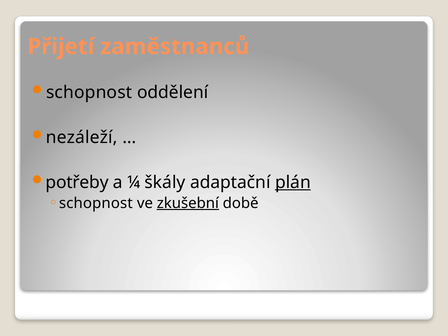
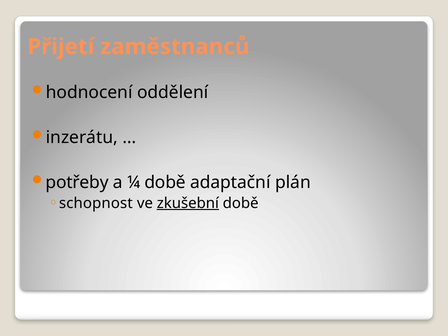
schopnost at (89, 92): schopnost -> hodnocení
nezáleží: nezáleží -> inzerátu
¼ škály: škály -> době
plán underline: present -> none
